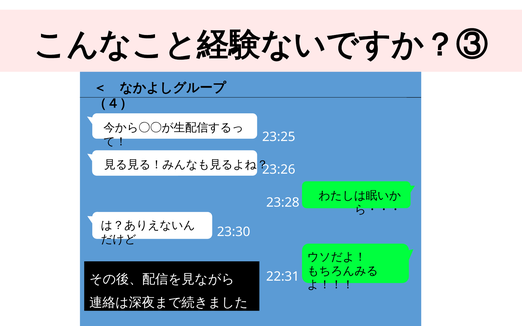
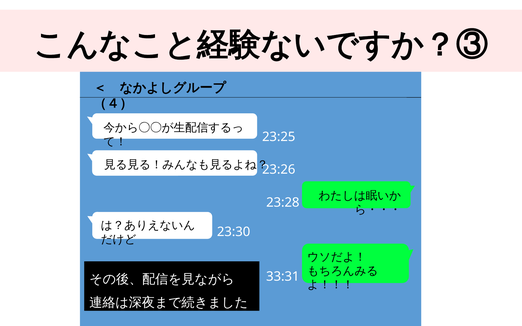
22:31: 22:31 -> 33:31
